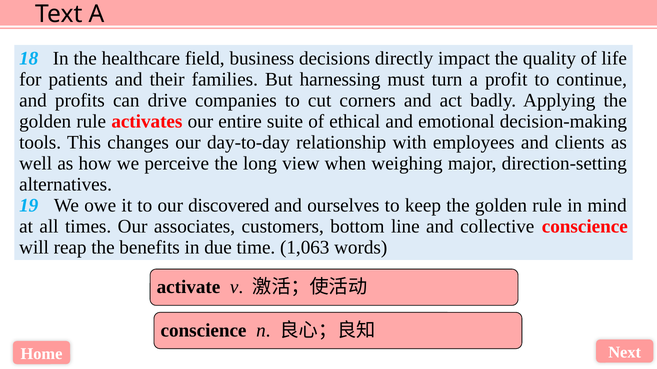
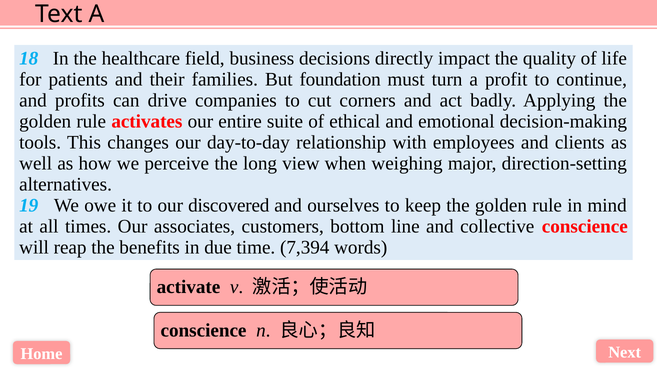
harnessing: harnessing -> foundation
1,063: 1,063 -> 7,394
